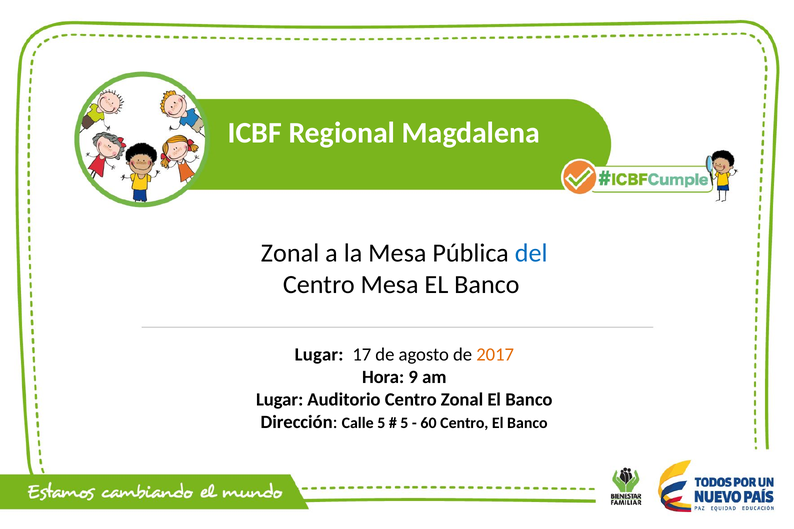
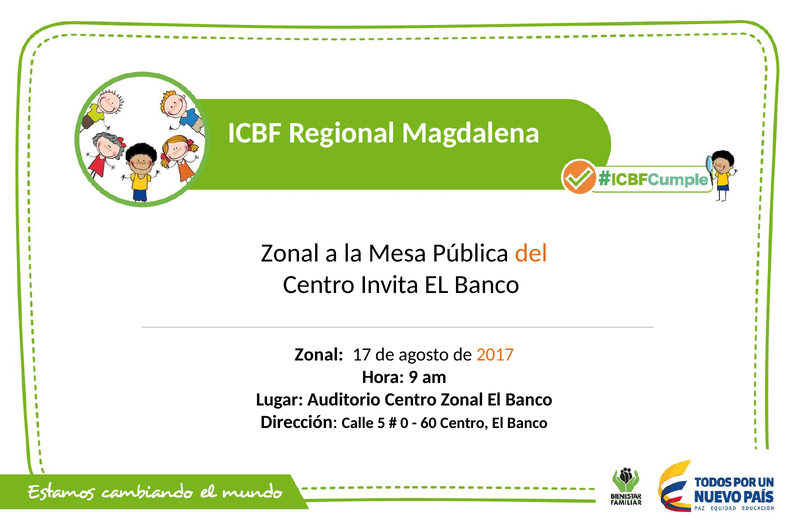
del colour: blue -> orange
Centro Mesa: Mesa -> Invita
Lugar at (319, 355): Lugar -> Zonal
5 at (404, 423): 5 -> 0
